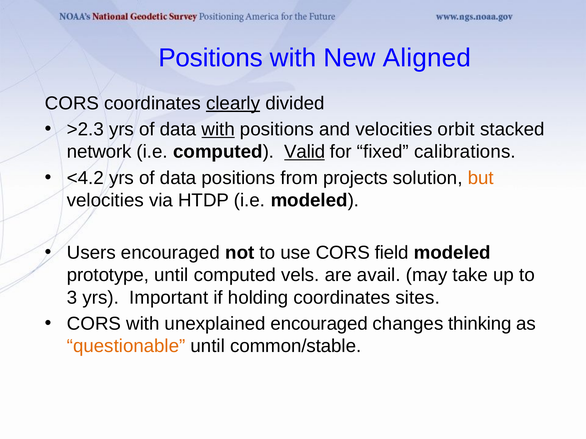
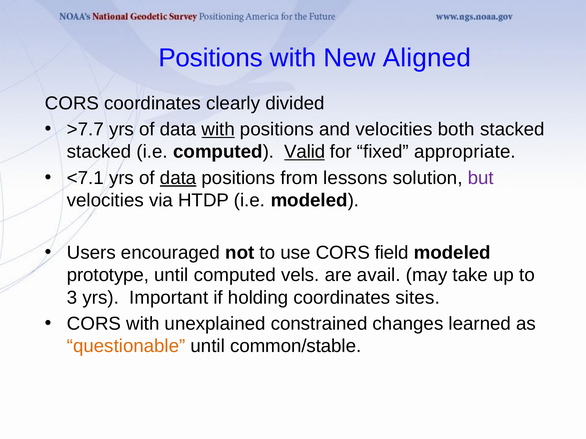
clearly underline: present -> none
>2.3: >2.3 -> >7.7
orbit: orbit -> both
network at (99, 152): network -> stacked
calibrations: calibrations -> appropriate
<4.2: <4.2 -> <7.1
data at (178, 178) underline: none -> present
projects: projects -> lessons
but colour: orange -> purple
unexplained encouraged: encouraged -> constrained
thinking: thinking -> learned
